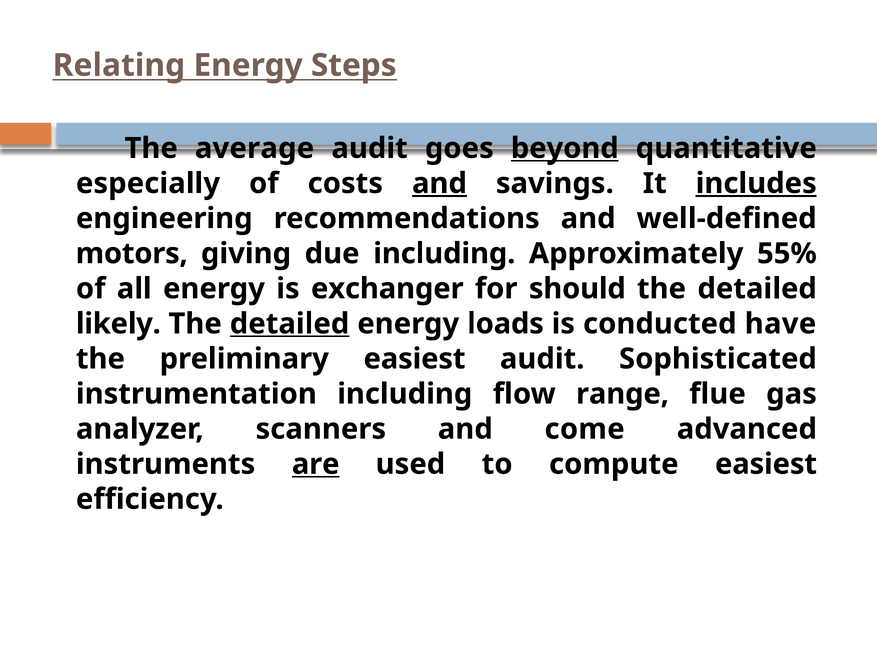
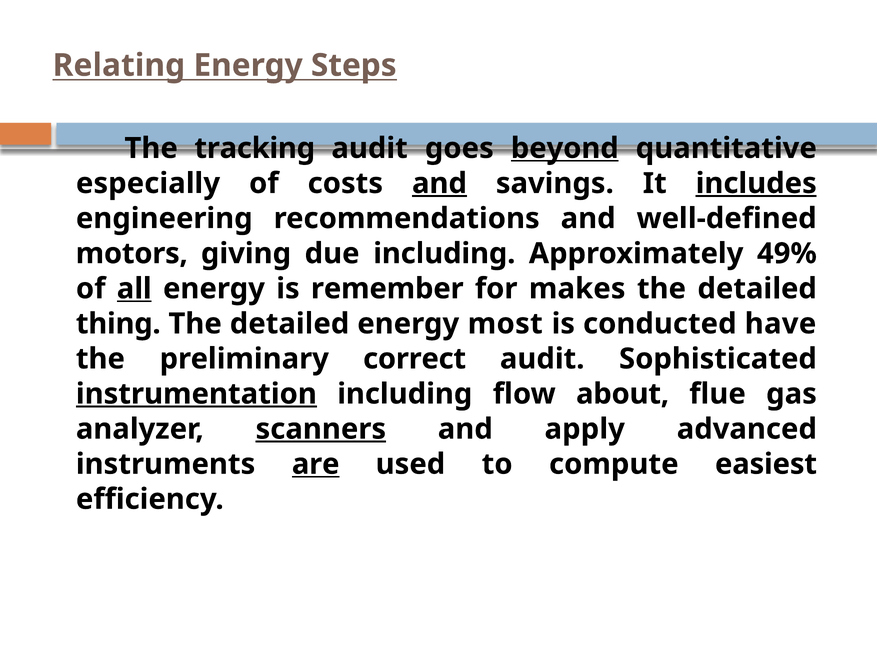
average: average -> tracking
55%: 55% -> 49%
all underline: none -> present
exchanger: exchanger -> remember
should: should -> makes
likely: likely -> thing
detailed at (290, 324) underline: present -> none
loads: loads -> most
preliminary easiest: easiest -> correct
instrumentation underline: none -> present
range: range -> about
scanners underline: none -> present
come: come -> apply
